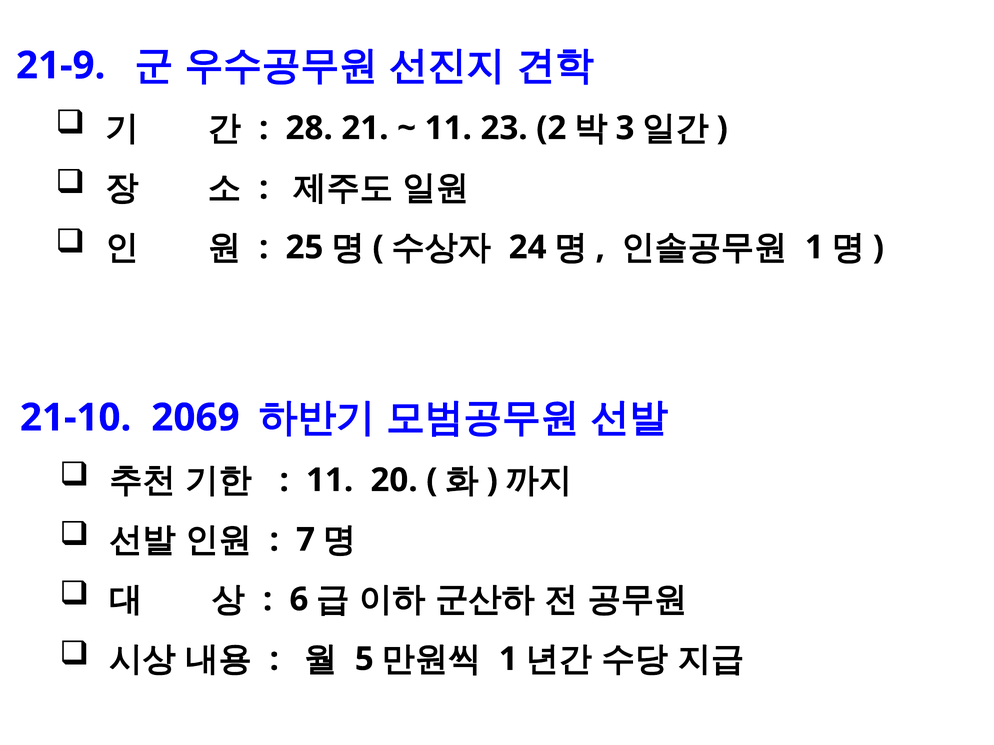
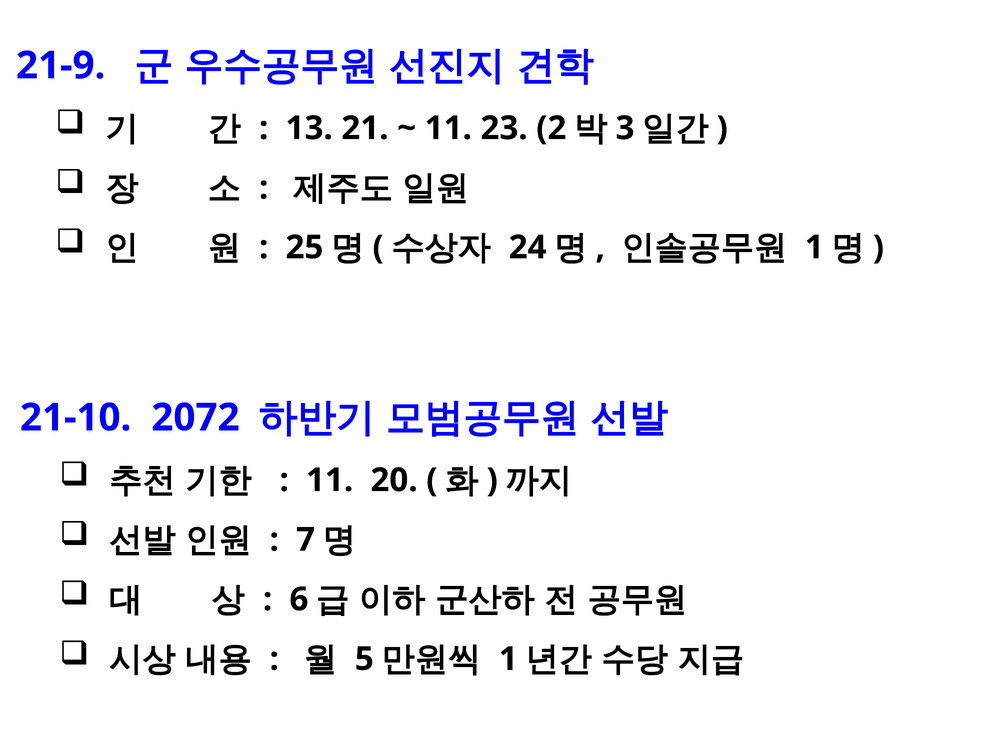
28: 28 -> 13
2069: 2069 -> 2072
